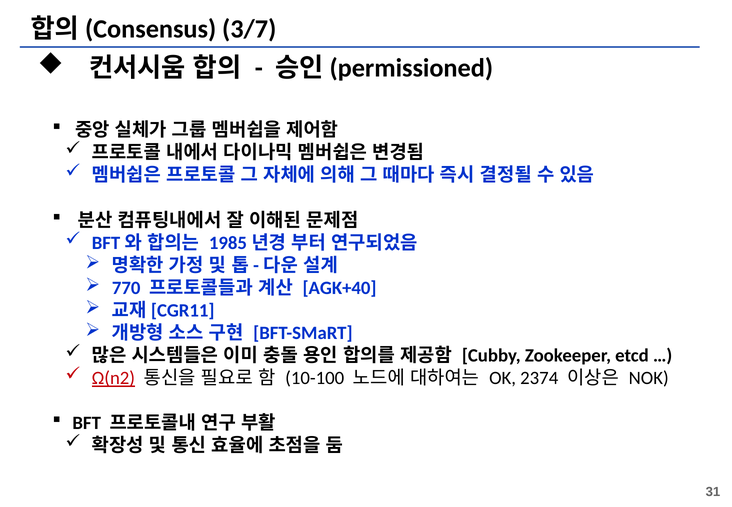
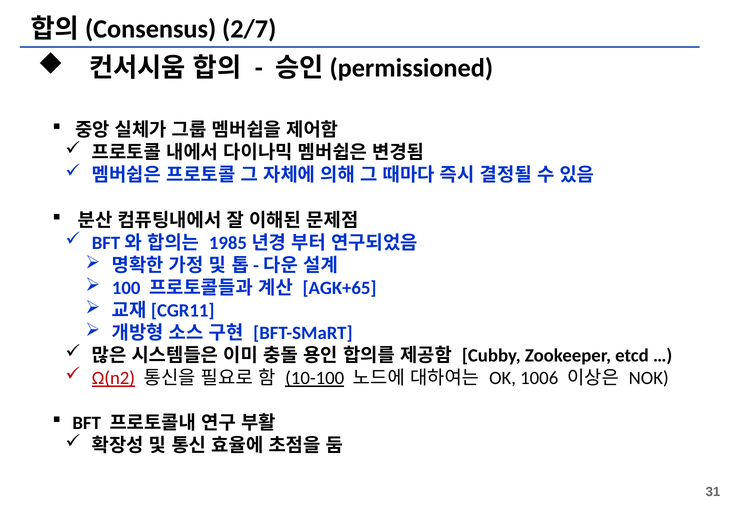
3/7: 3/7 -> 2/7
770: 770 -> 100
AGK+40: AGK+40 -> AGK+65
10-100 underline: none -> present
2374: 2374 -> 1006
